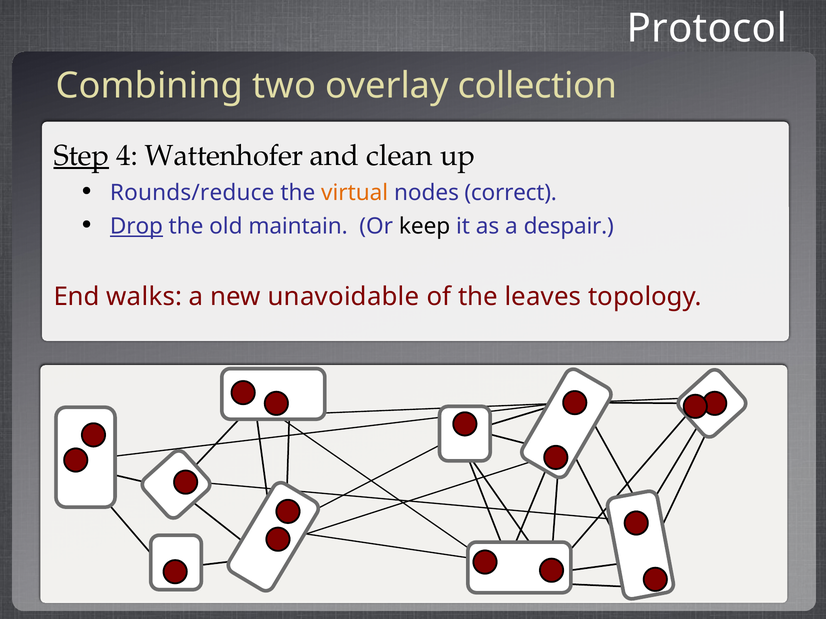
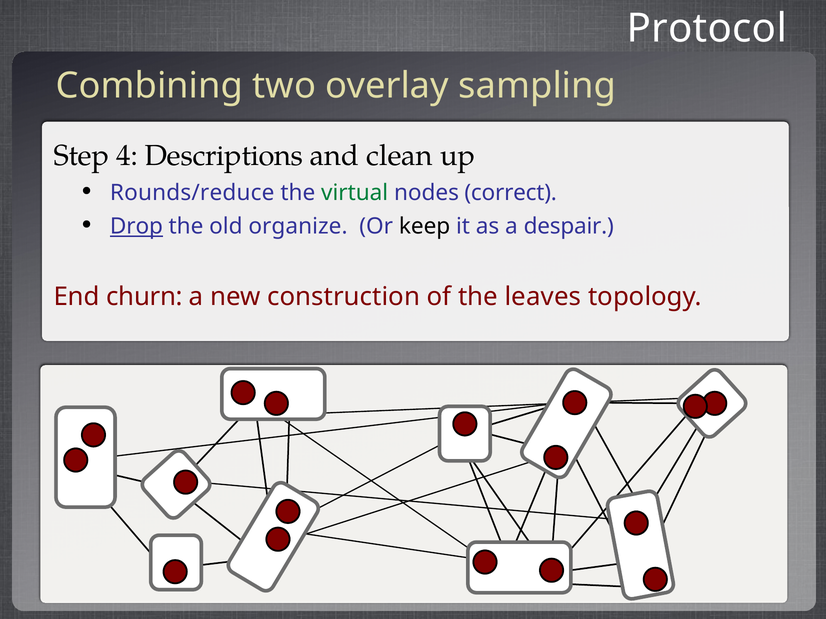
collection: collection -> sampling
Step underline: present -> none
Wattenhofer: Wattenhofer -> Descriptions
virtual colour: orange -> green
maintain: maintain -> organize
walks: walks -> churn
unavoidable: unavoidable -> construction
